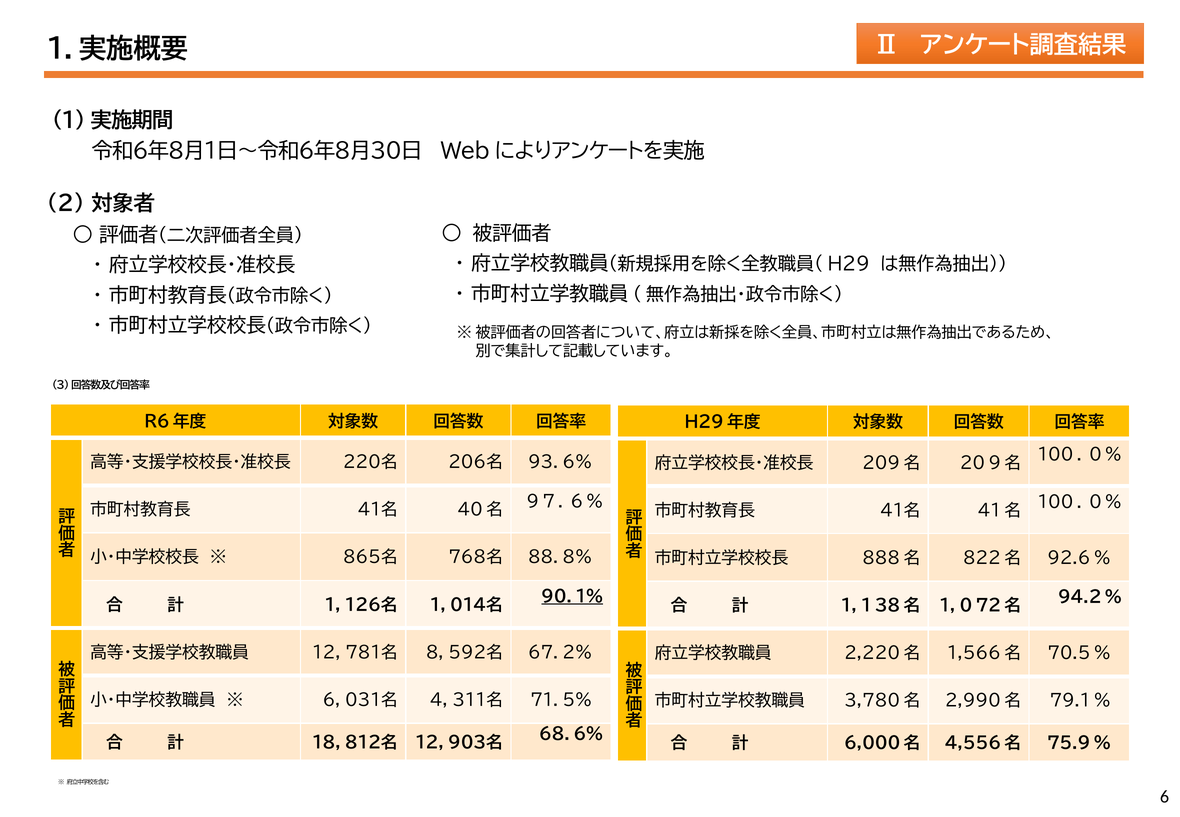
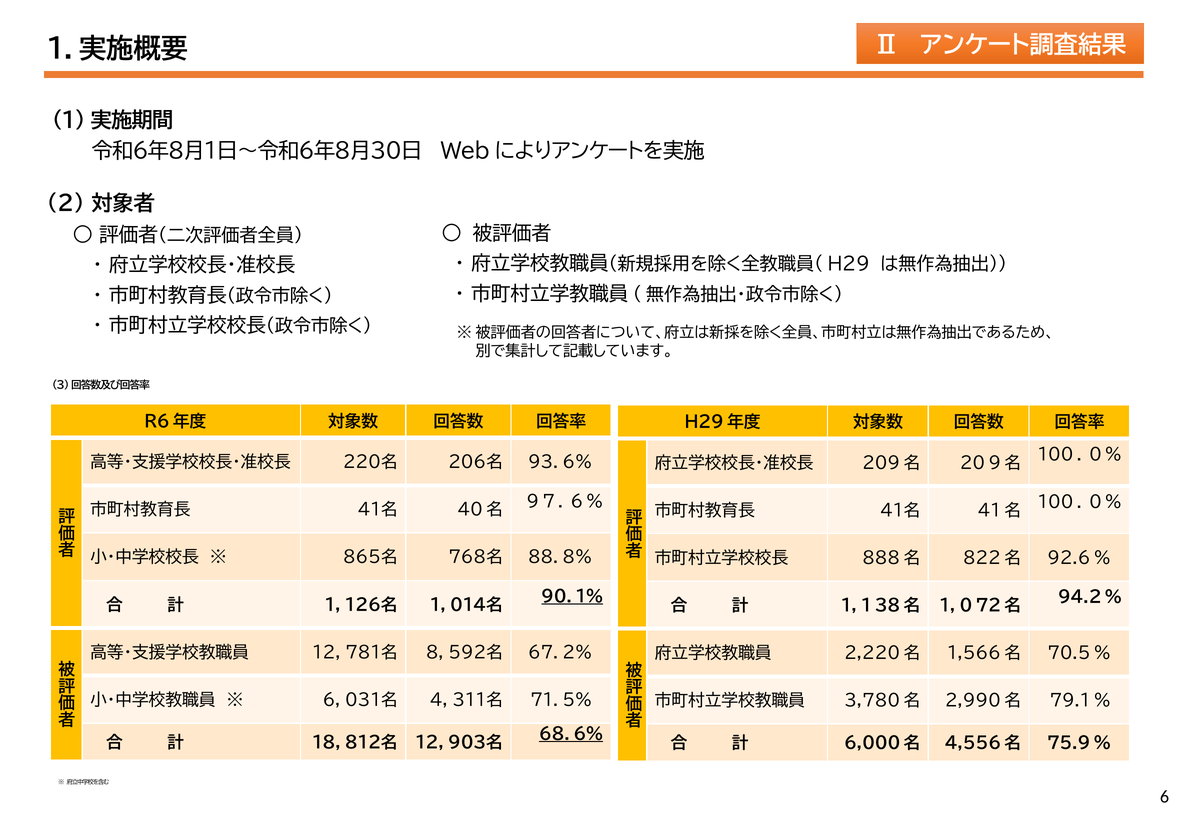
６８．６％ underline: none -> present
